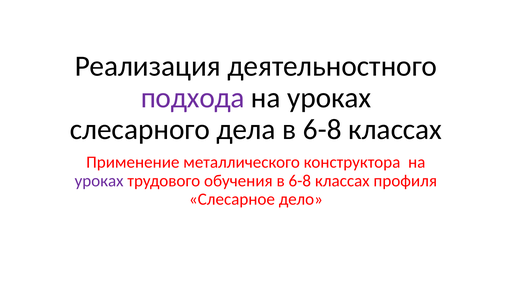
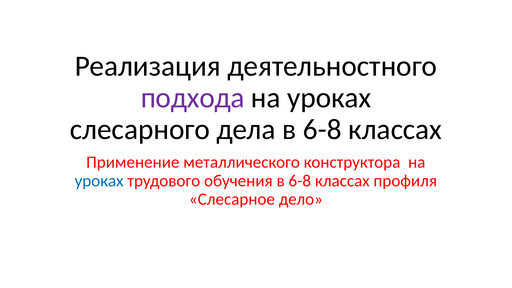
уроках at (99, 181) colour: purple -> blue
